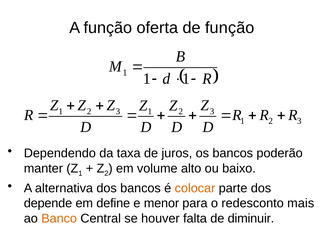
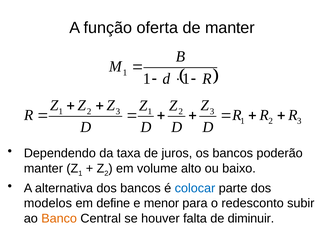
de função: função -> manter
colocar colour: orange -> blue
depende: depende -> modelos
mais: mais -> subir
